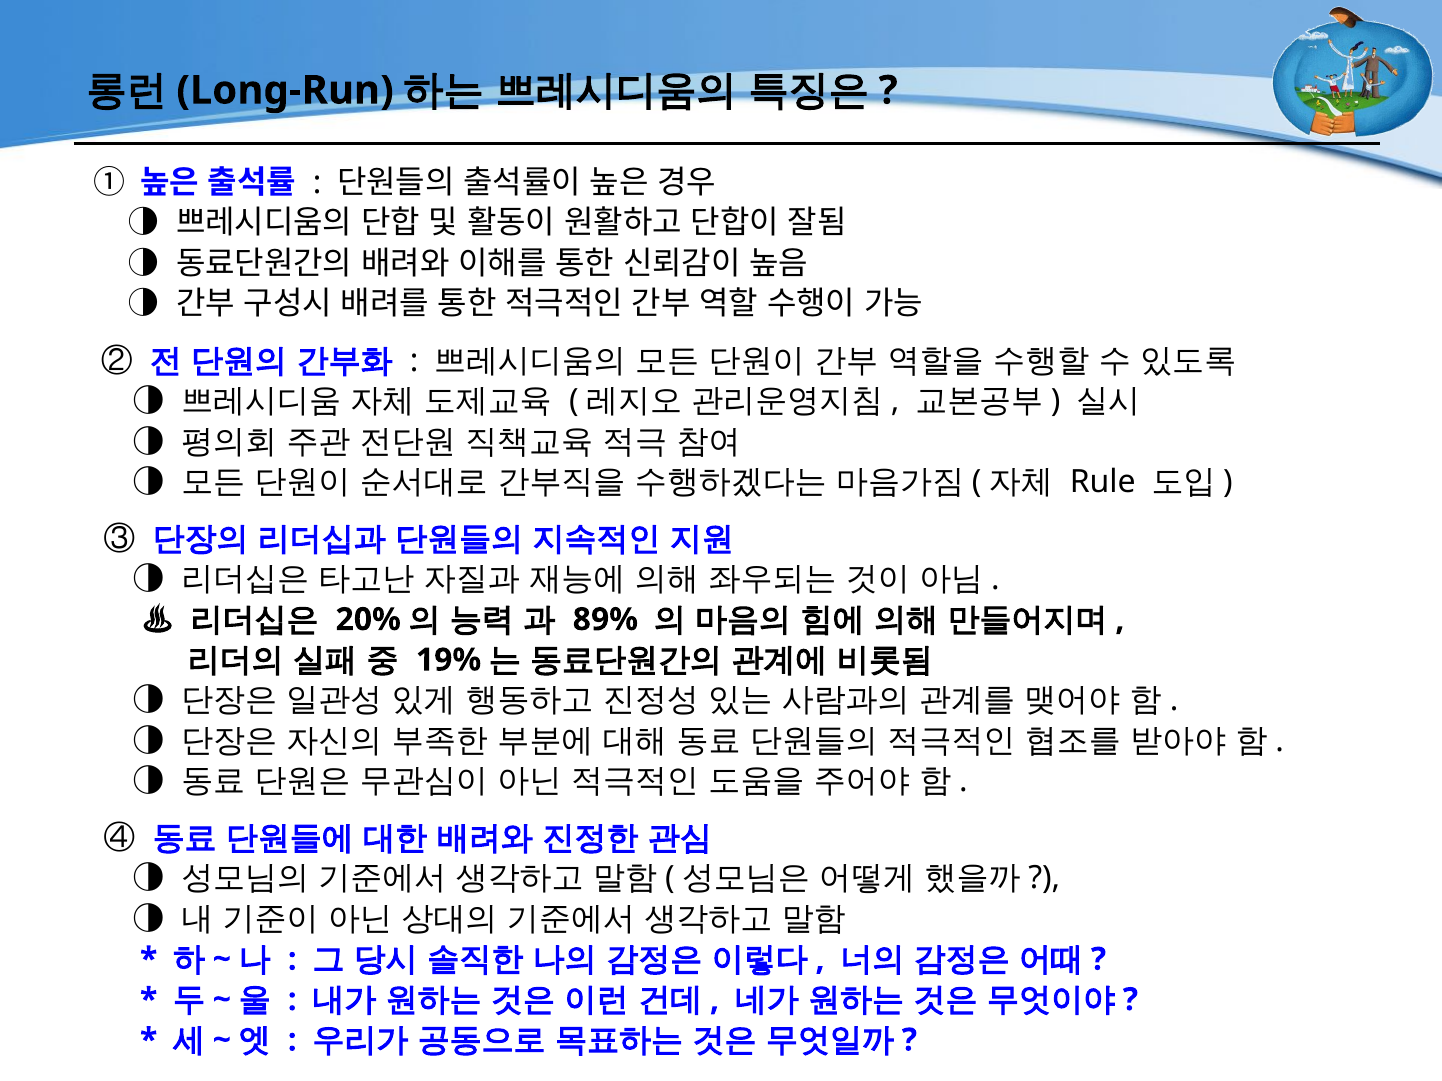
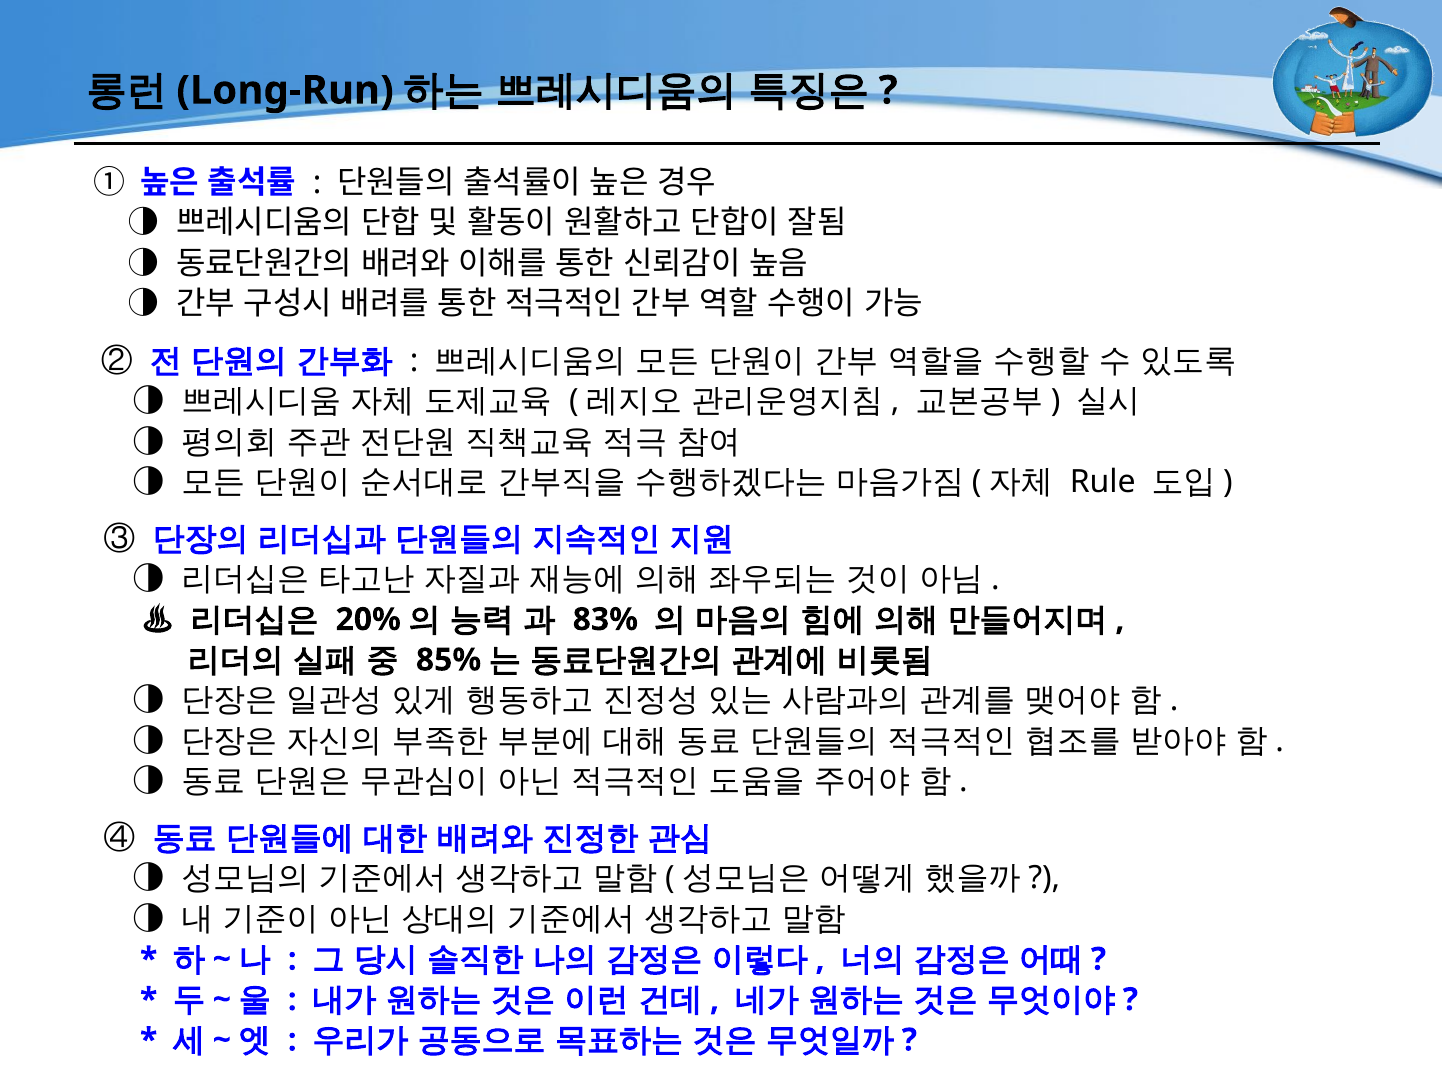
89%: 89% -> 83%
19%: 19% -> 85%
